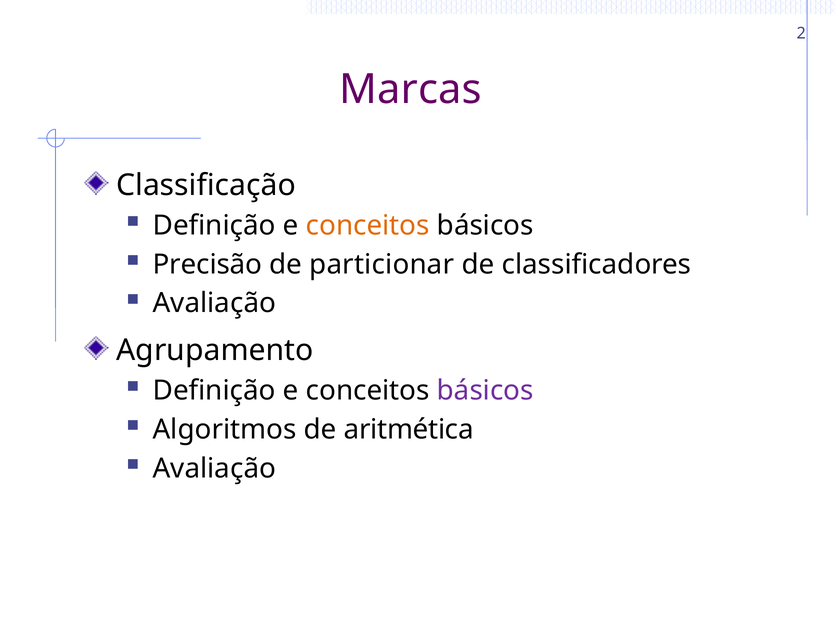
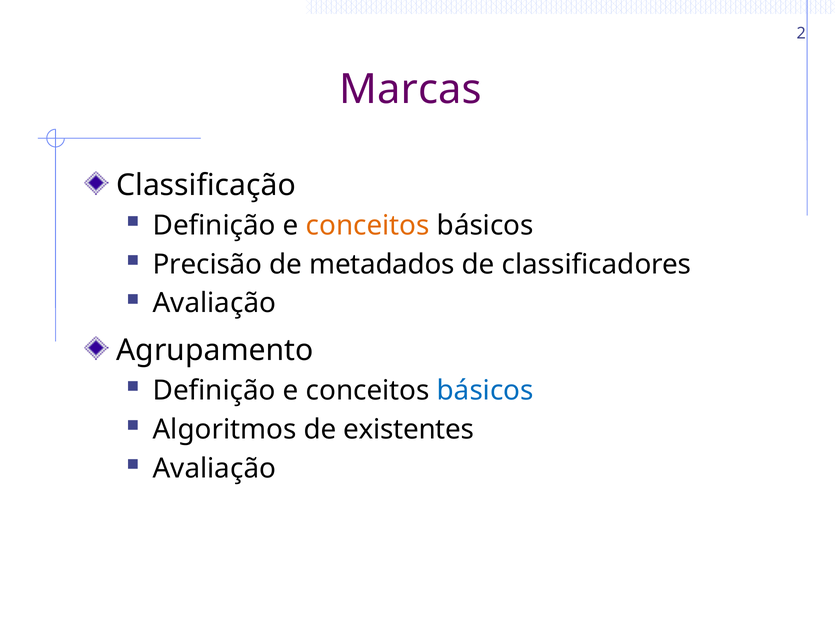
particionar: particionar -> metadados
básicos at (485, 391) colour: purple -> blue
aritmética: aritmética -> existentes
